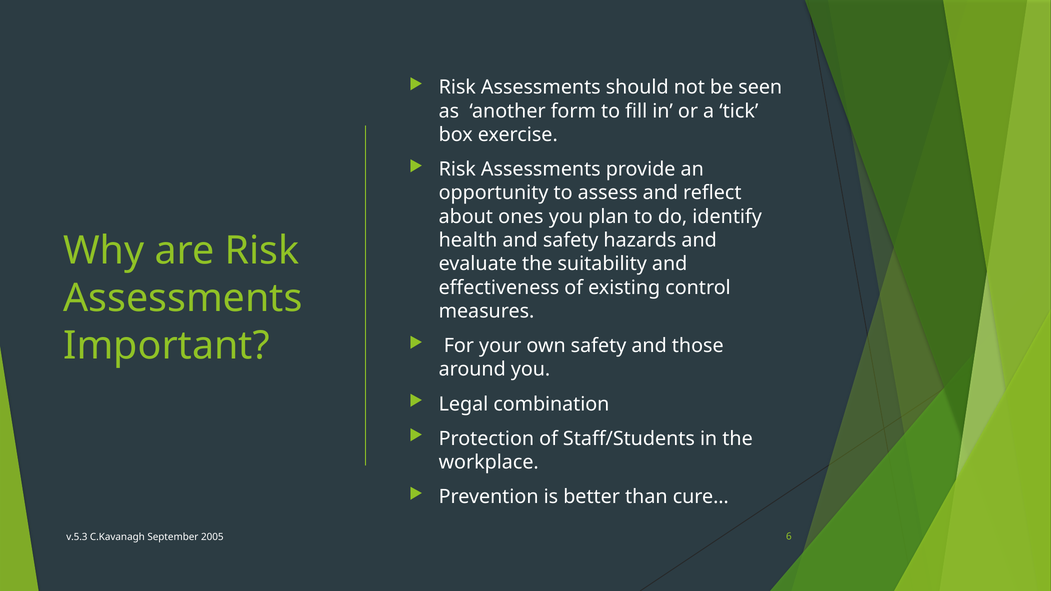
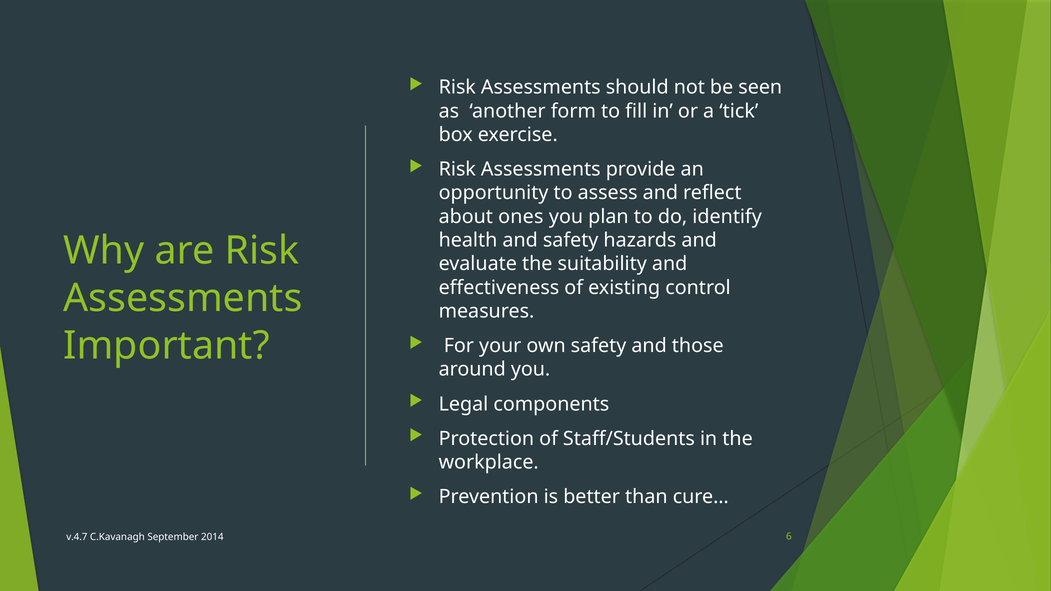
combination: combination -> components
v.5.3: v.5.3 -> v.4.7
2005: 2005 -> 2014
